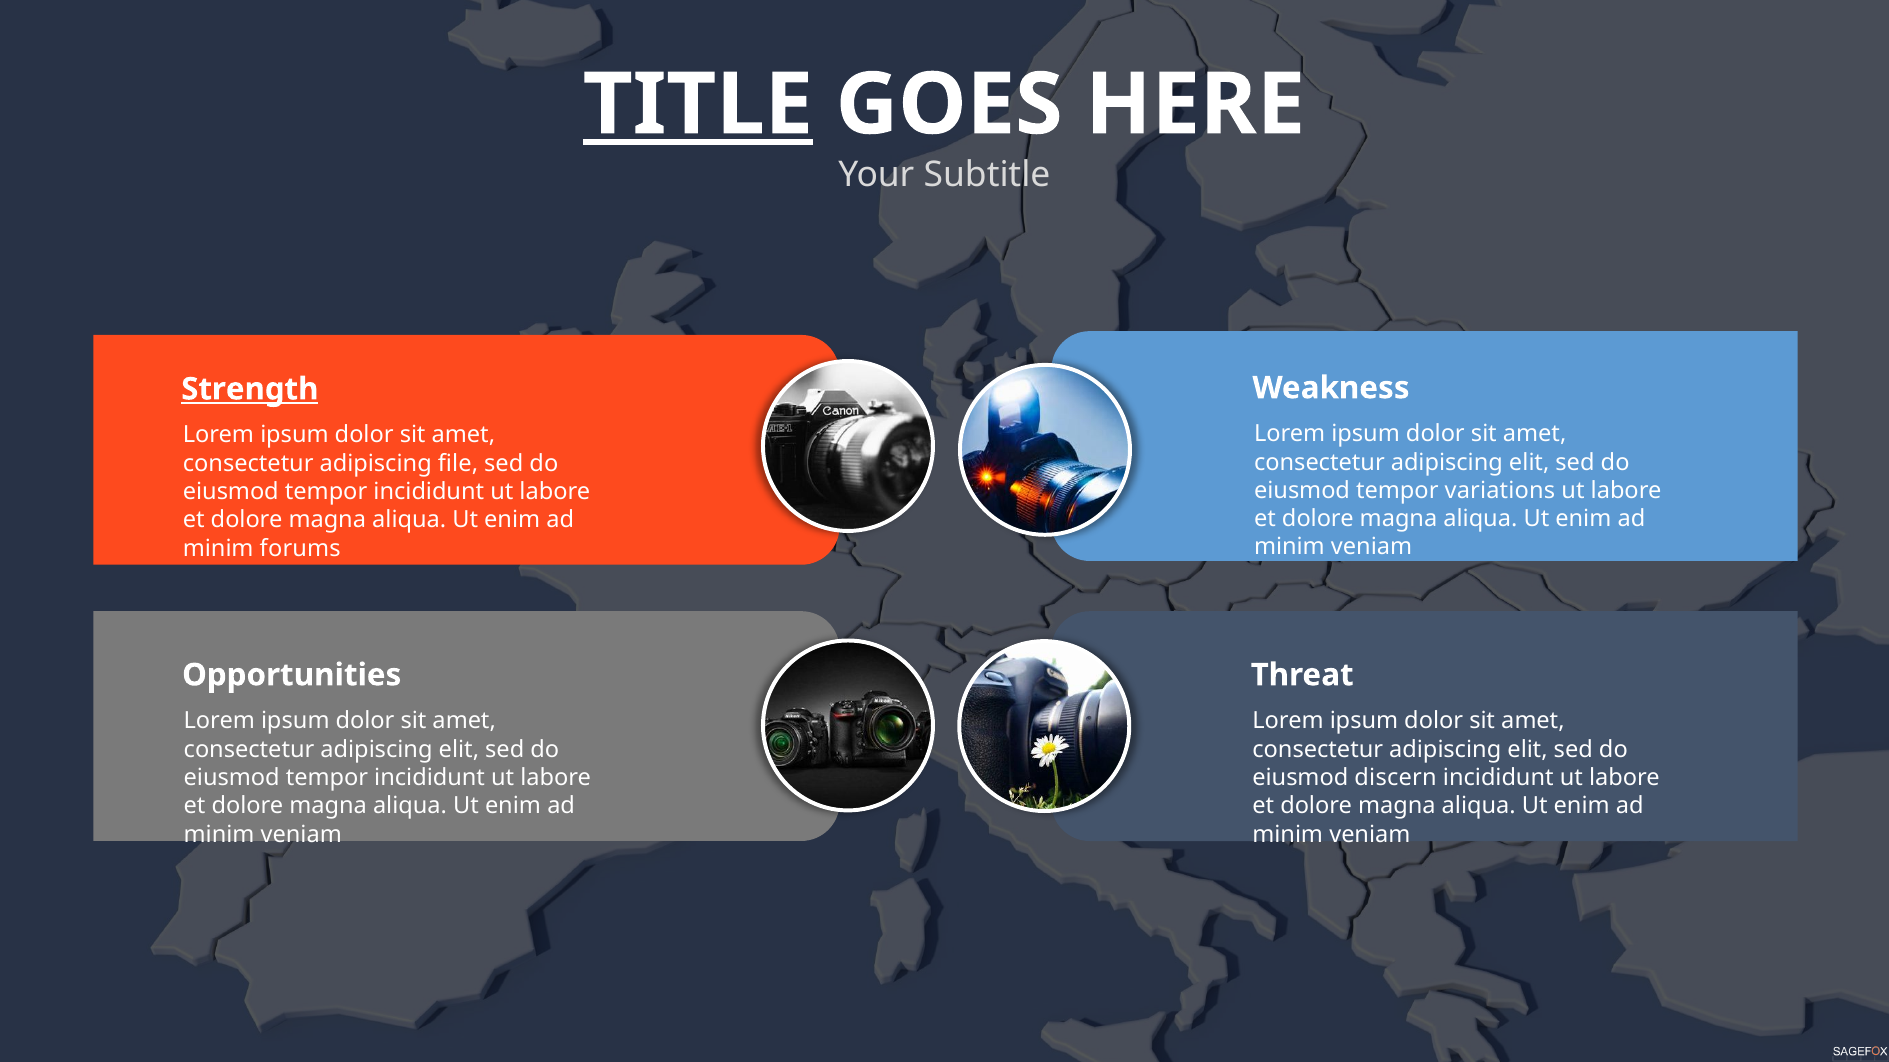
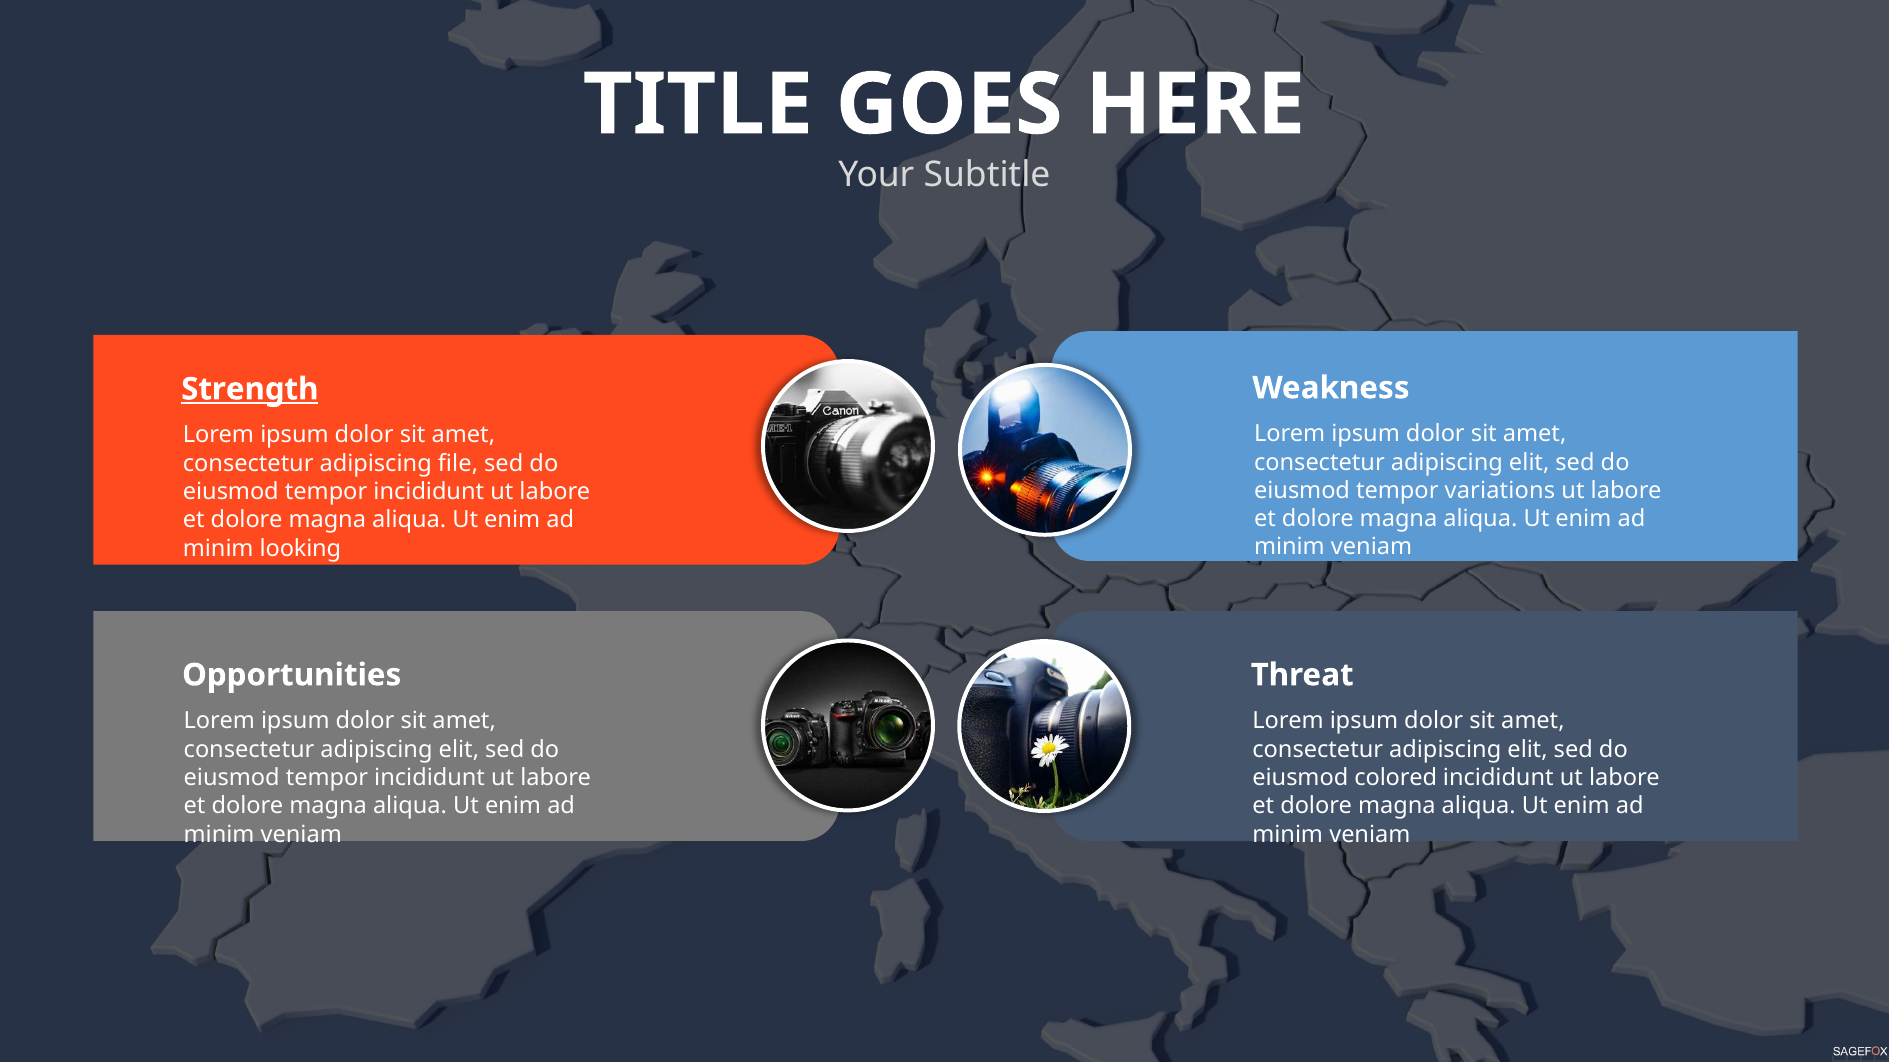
TITLE underline: present -> none
forums: forums -> looking
discern: discern -> colored
